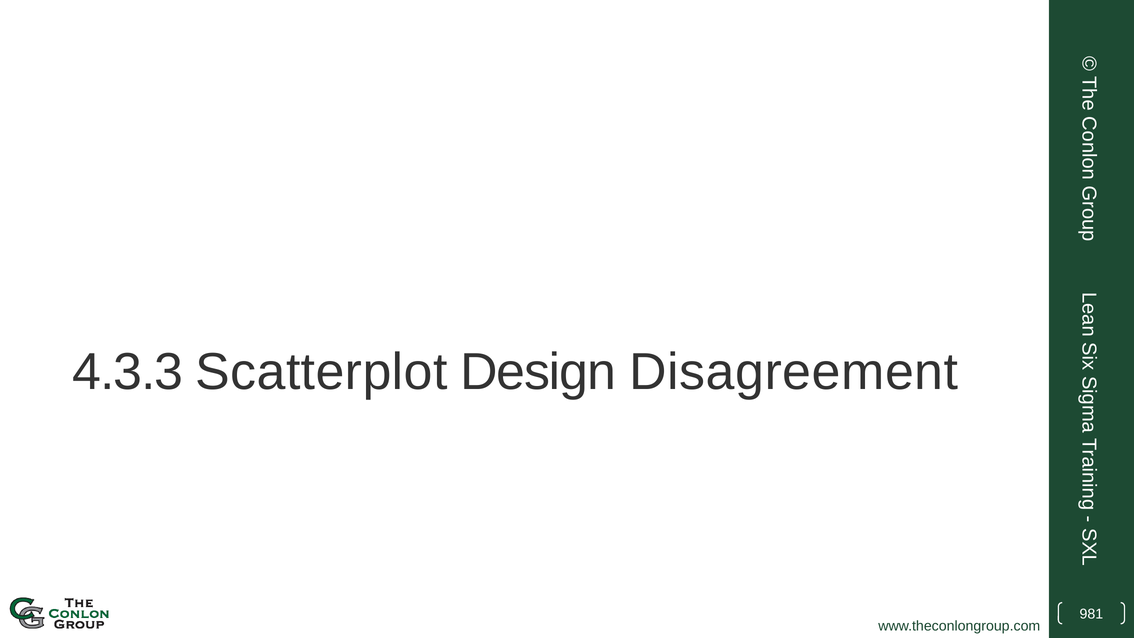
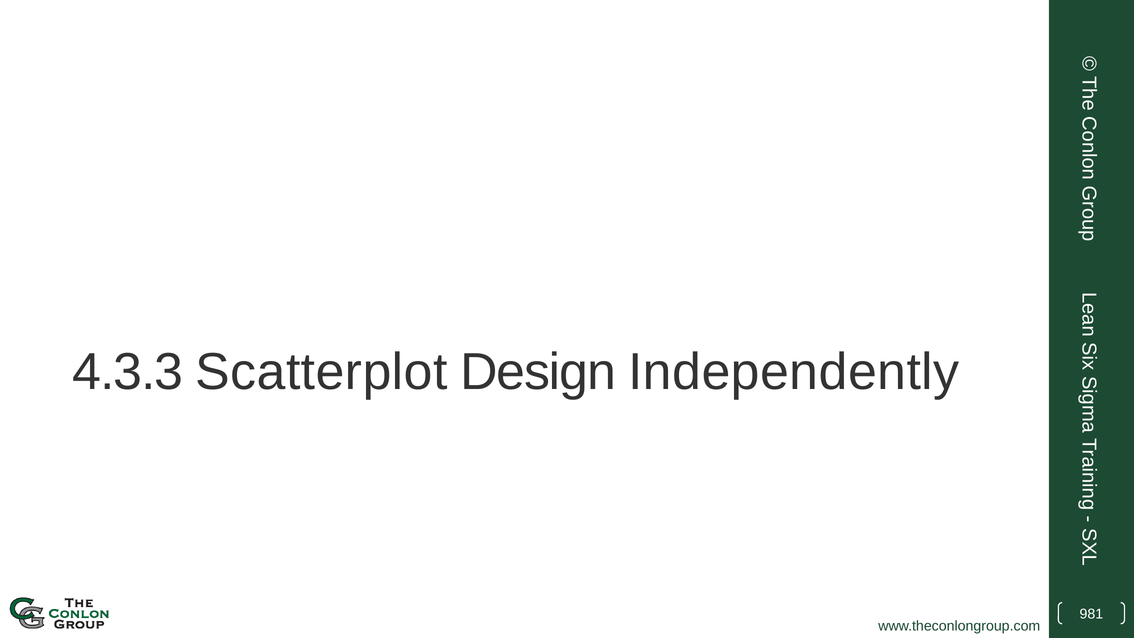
Disagreement: Disagreement -> Independently
